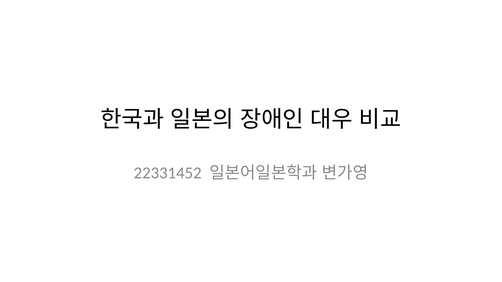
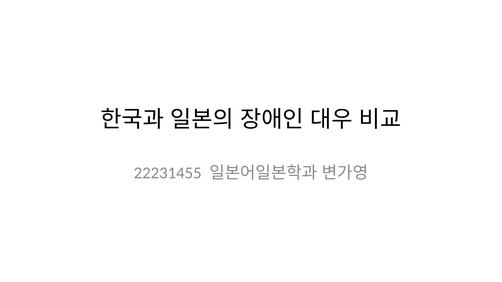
22331452: 22331452 -> 22231455
